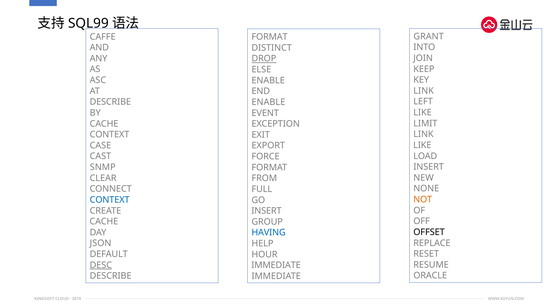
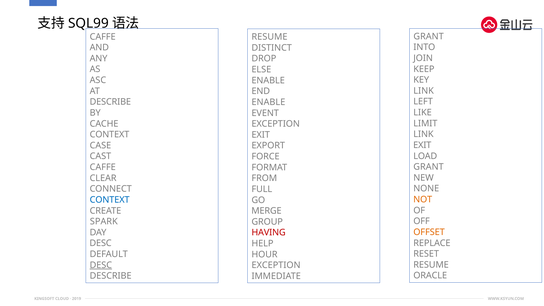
FORMAT at (270, 37): FORMAT -> RESUME
DROP underline: present -> none
LIKE at (422, 145): LIKE -> EXIT
INSERT at (429, 167): INSERT -> GRANT
SNMP at (103, 167): SNMP -> CAFFE
INSERT at (266, 211): INSERT -> MERGE
CACHE at (104, 222): CACHE -> SPARK
OFFSET colour: black -> orange
HAVING colour: blue -> red
JSON at (101, 243): JSON -> DESC
IMMEDIATE at (276, 265): IMMEDIATE -> EXCEPTION
